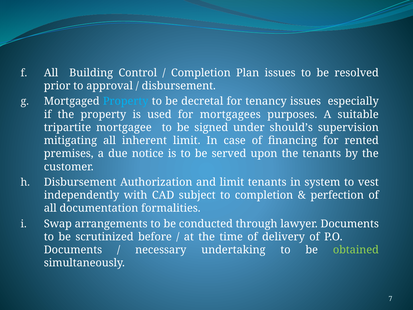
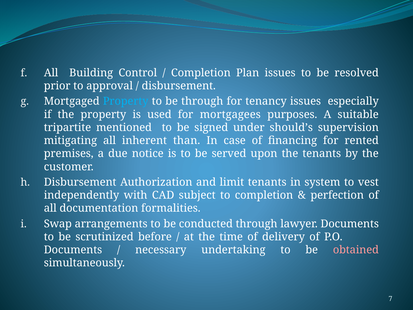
be decretal: decretal -> through
mortgagee: mortgagee -> mentioned
inherent limit: limit -> than
obtained colour: light green -> pink
